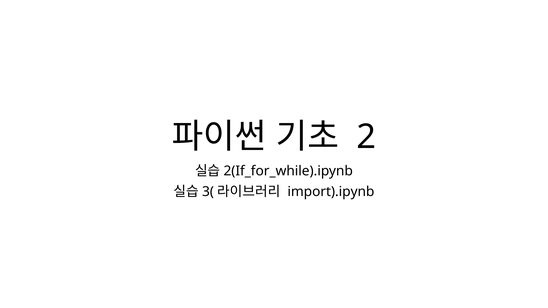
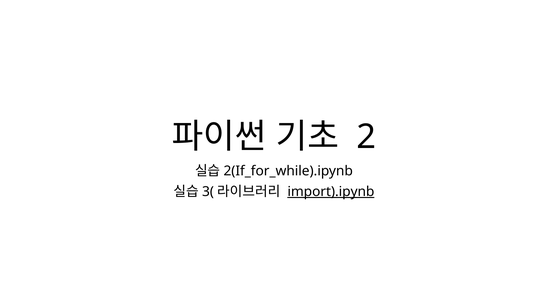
import).ipynb underline: none -> present
